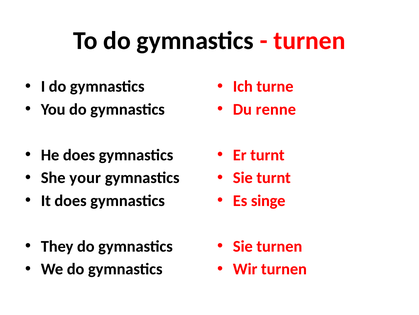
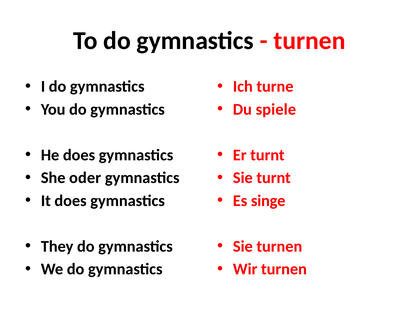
renne: renne -> spiele
your: your -> oder
